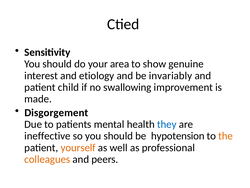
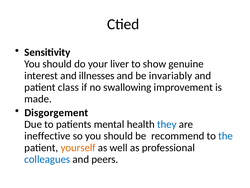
area: area -> liver
etiology: etiology -> illnesses
child: child -> class
hypotension: hypotension -> recommend
the colour: orange -> blue
colleagues colour: orange -> blue
